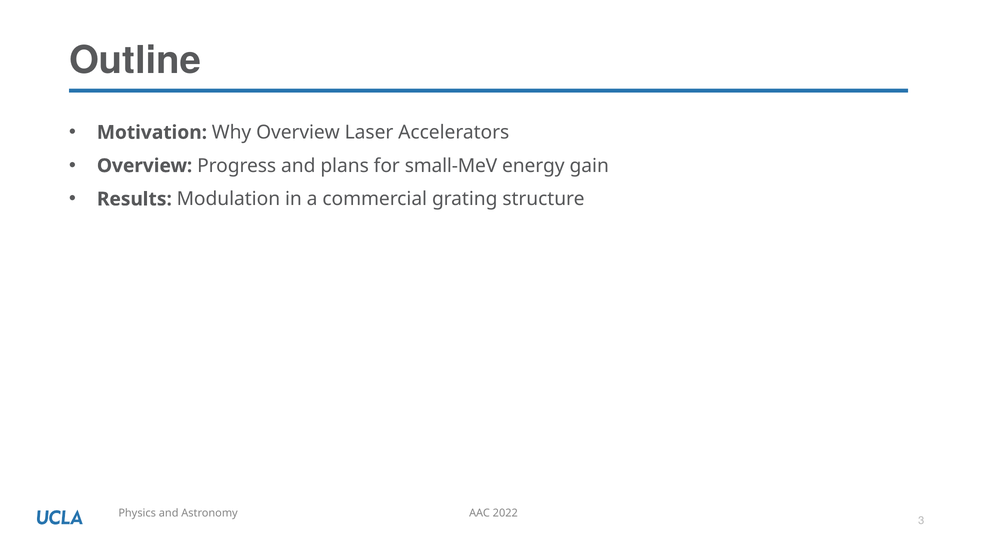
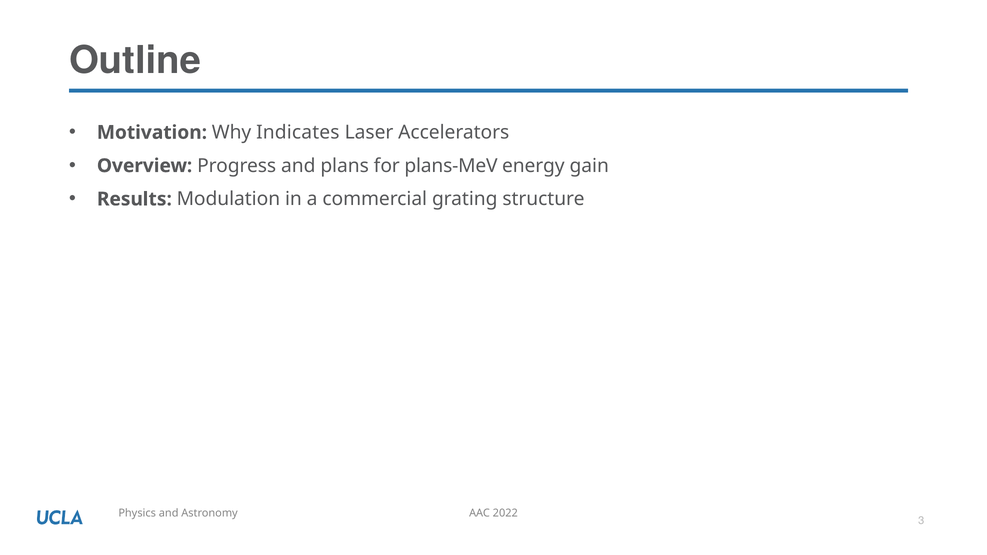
Why Overview: Overview -> Indicates
small-MeV: small-MeV -> plans-MeV
